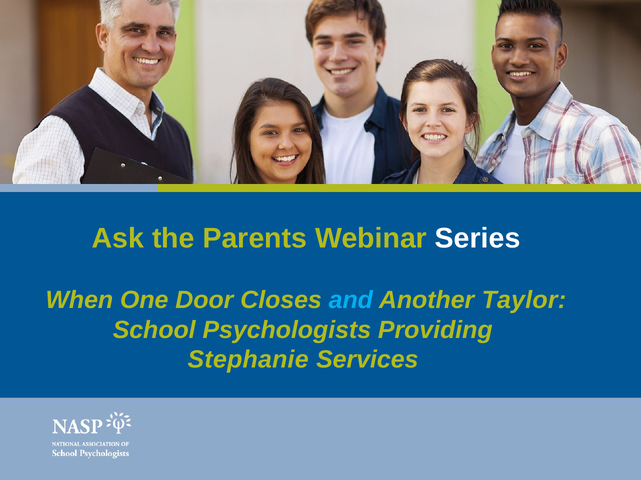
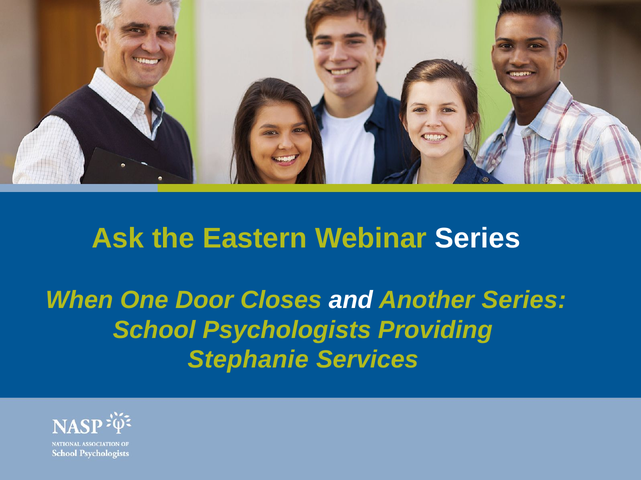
Parents: Parents -> Eastern
and colour: light blue -> white
Another Taylor: Taylor -> Series
